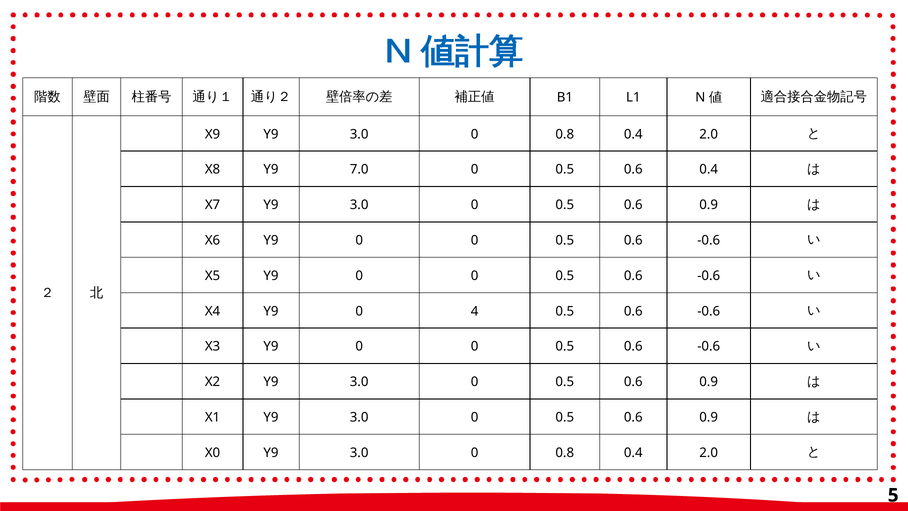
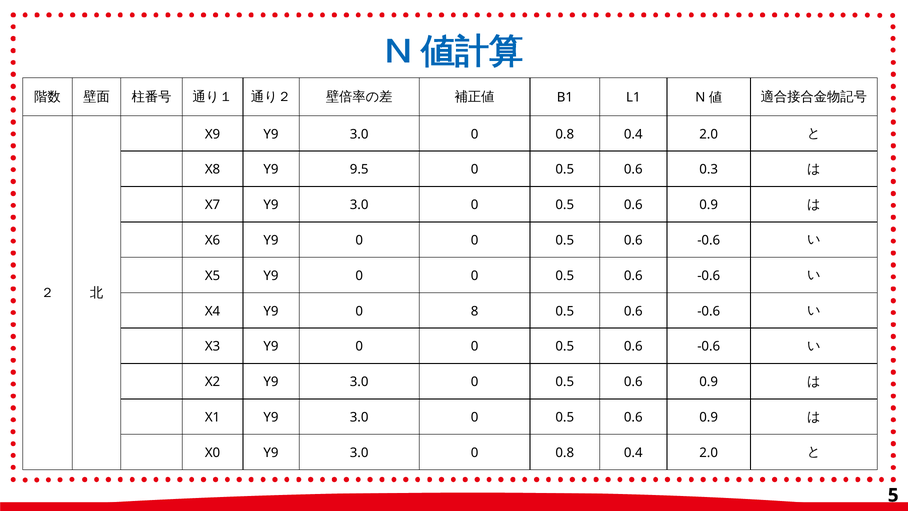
7.0: 7.0 -> 9.5
0.6 0.4: 0.4 -> 0.3
4: 4 -> 8
